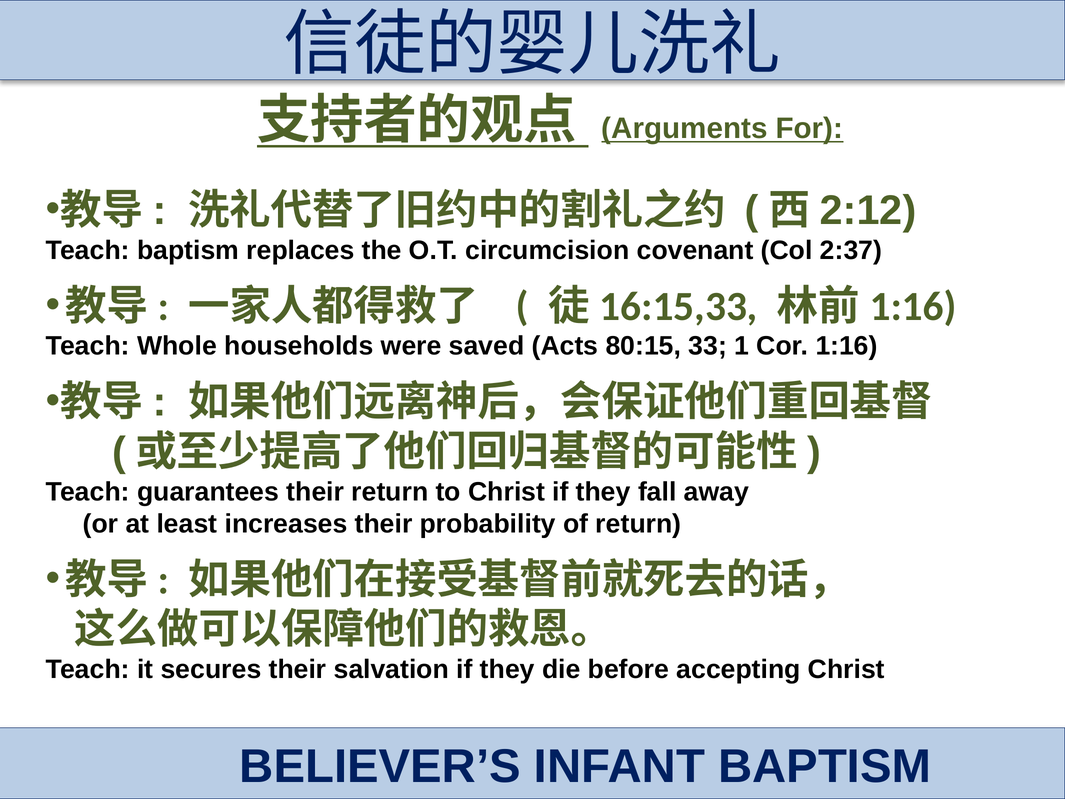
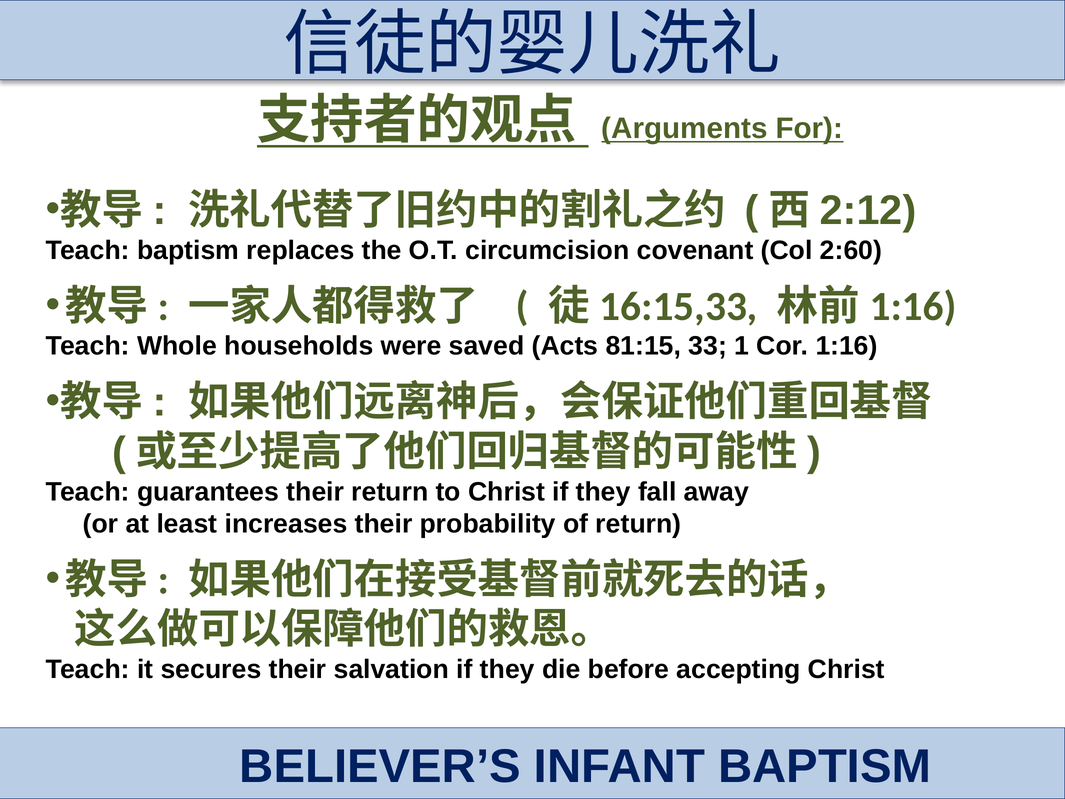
2:37: 2:37 -> 2:60
80:15: 80:15 -> 81:15
